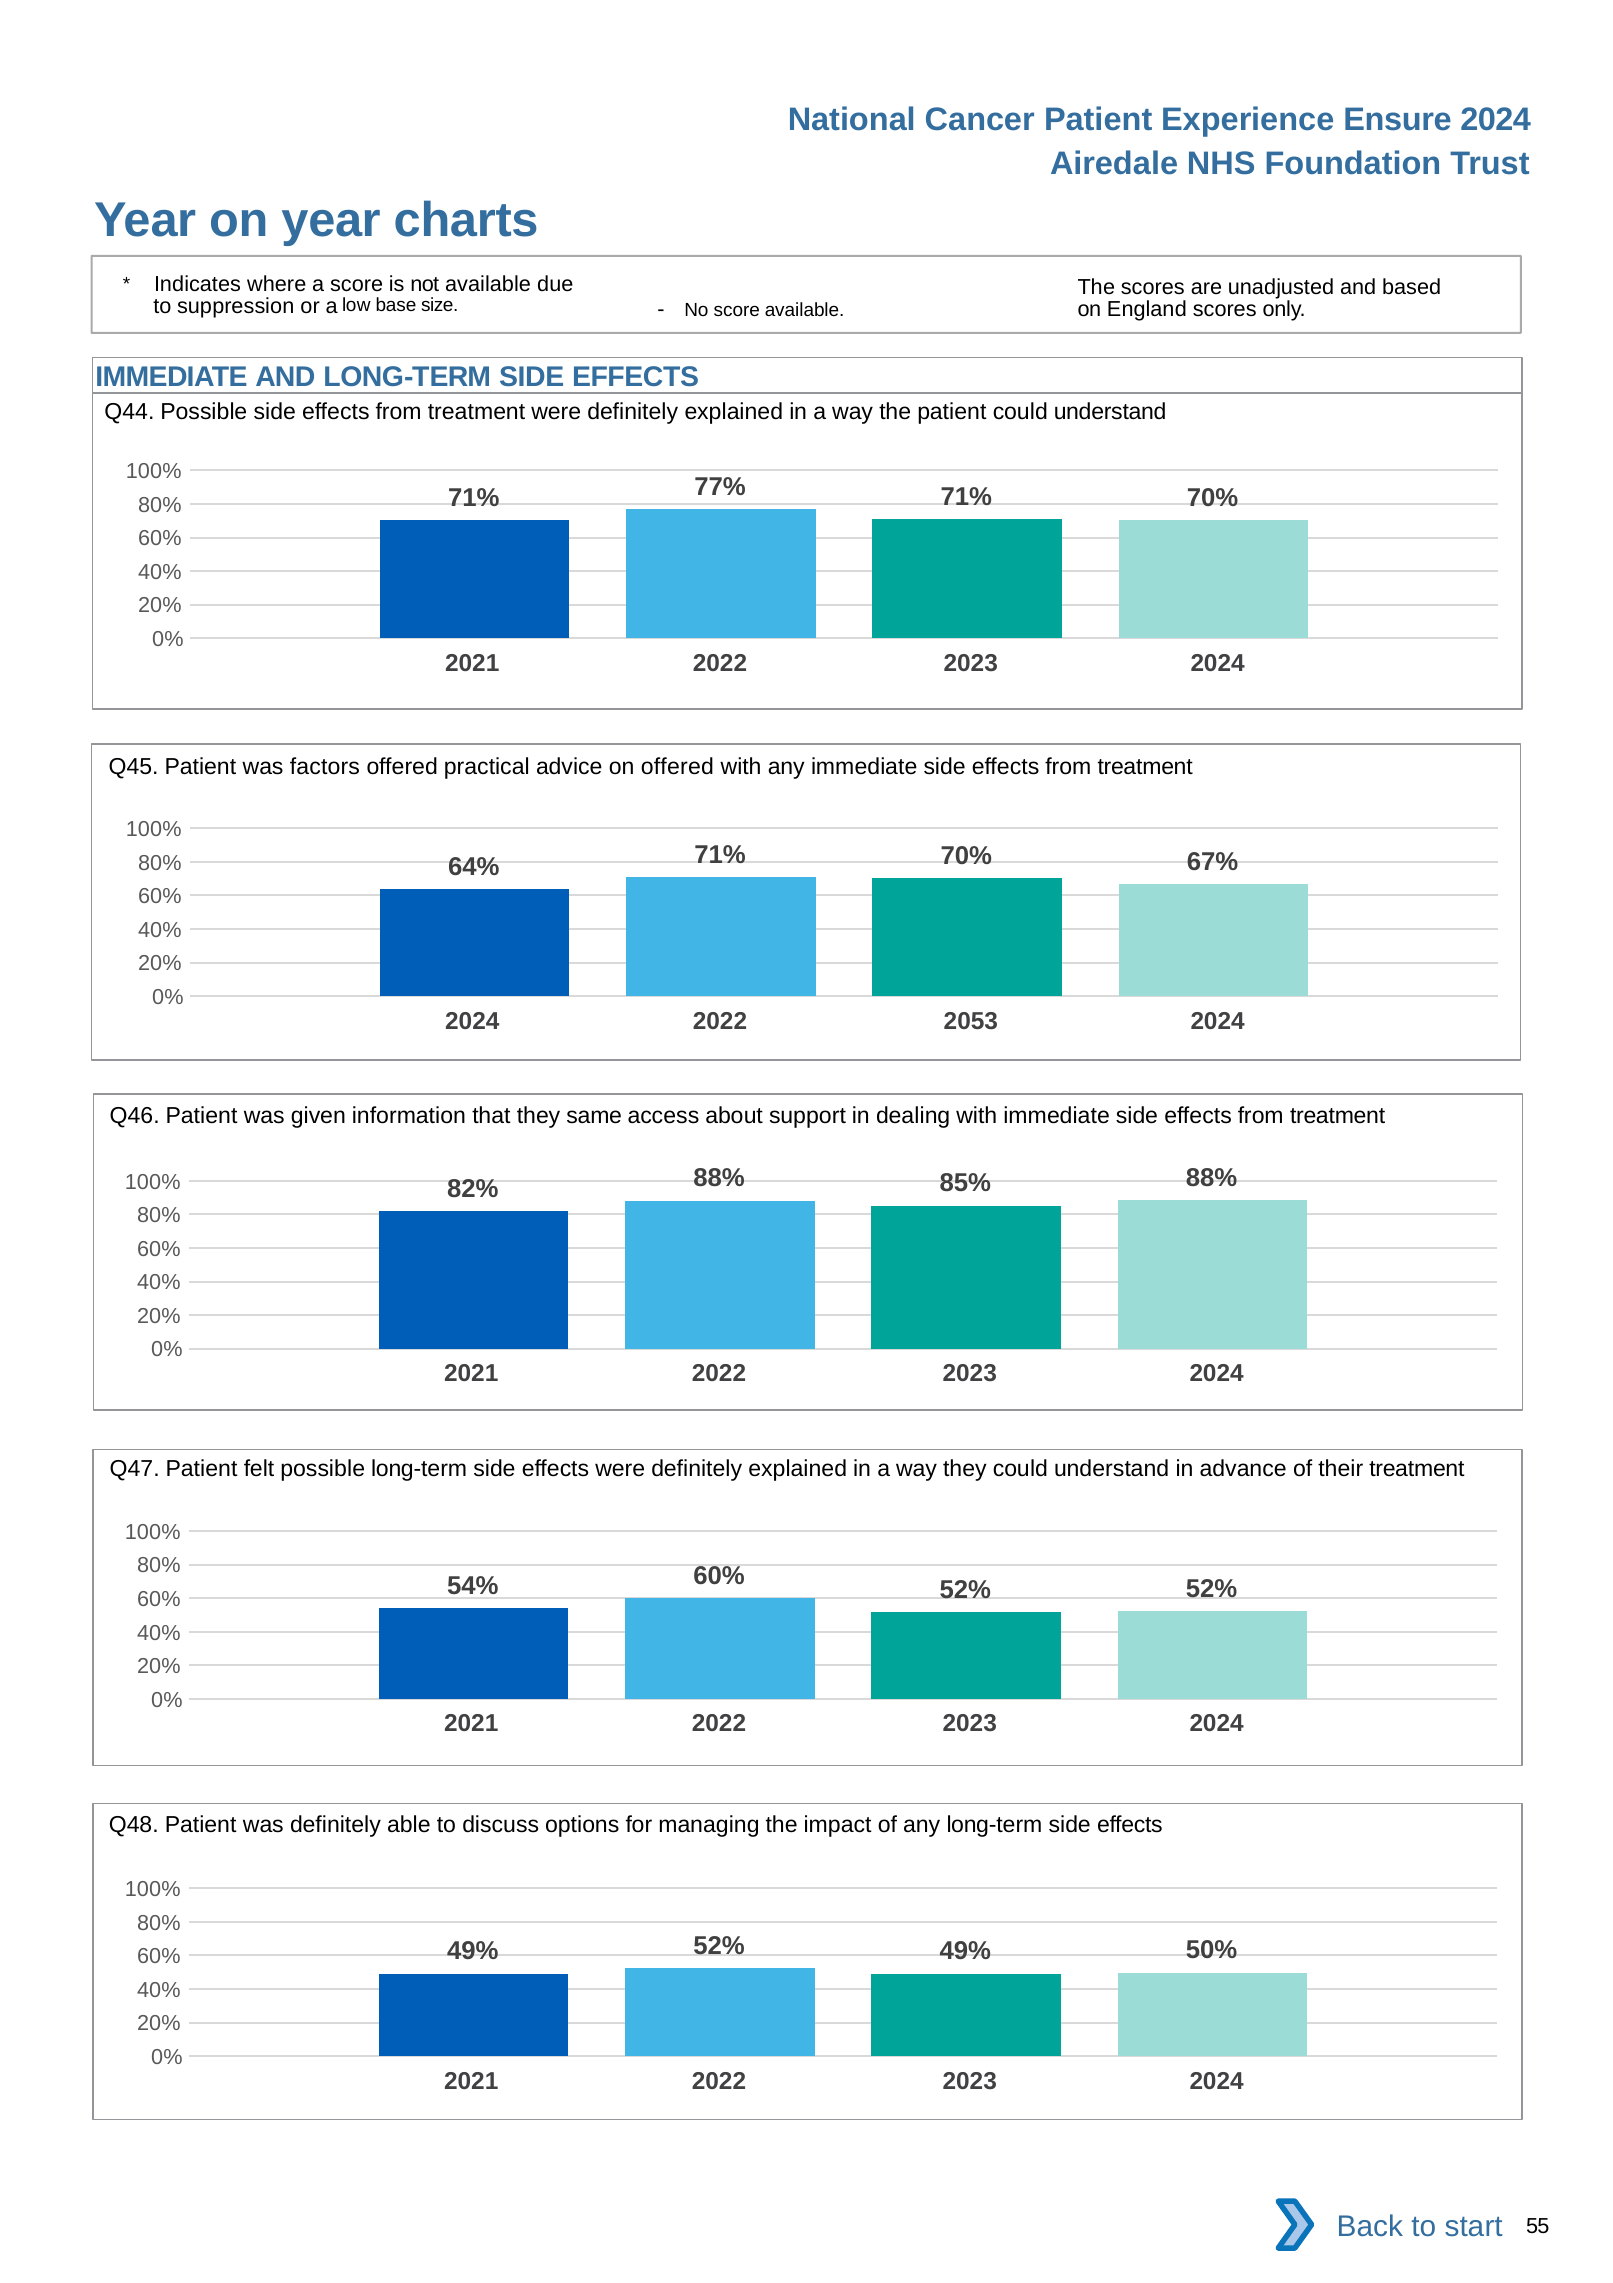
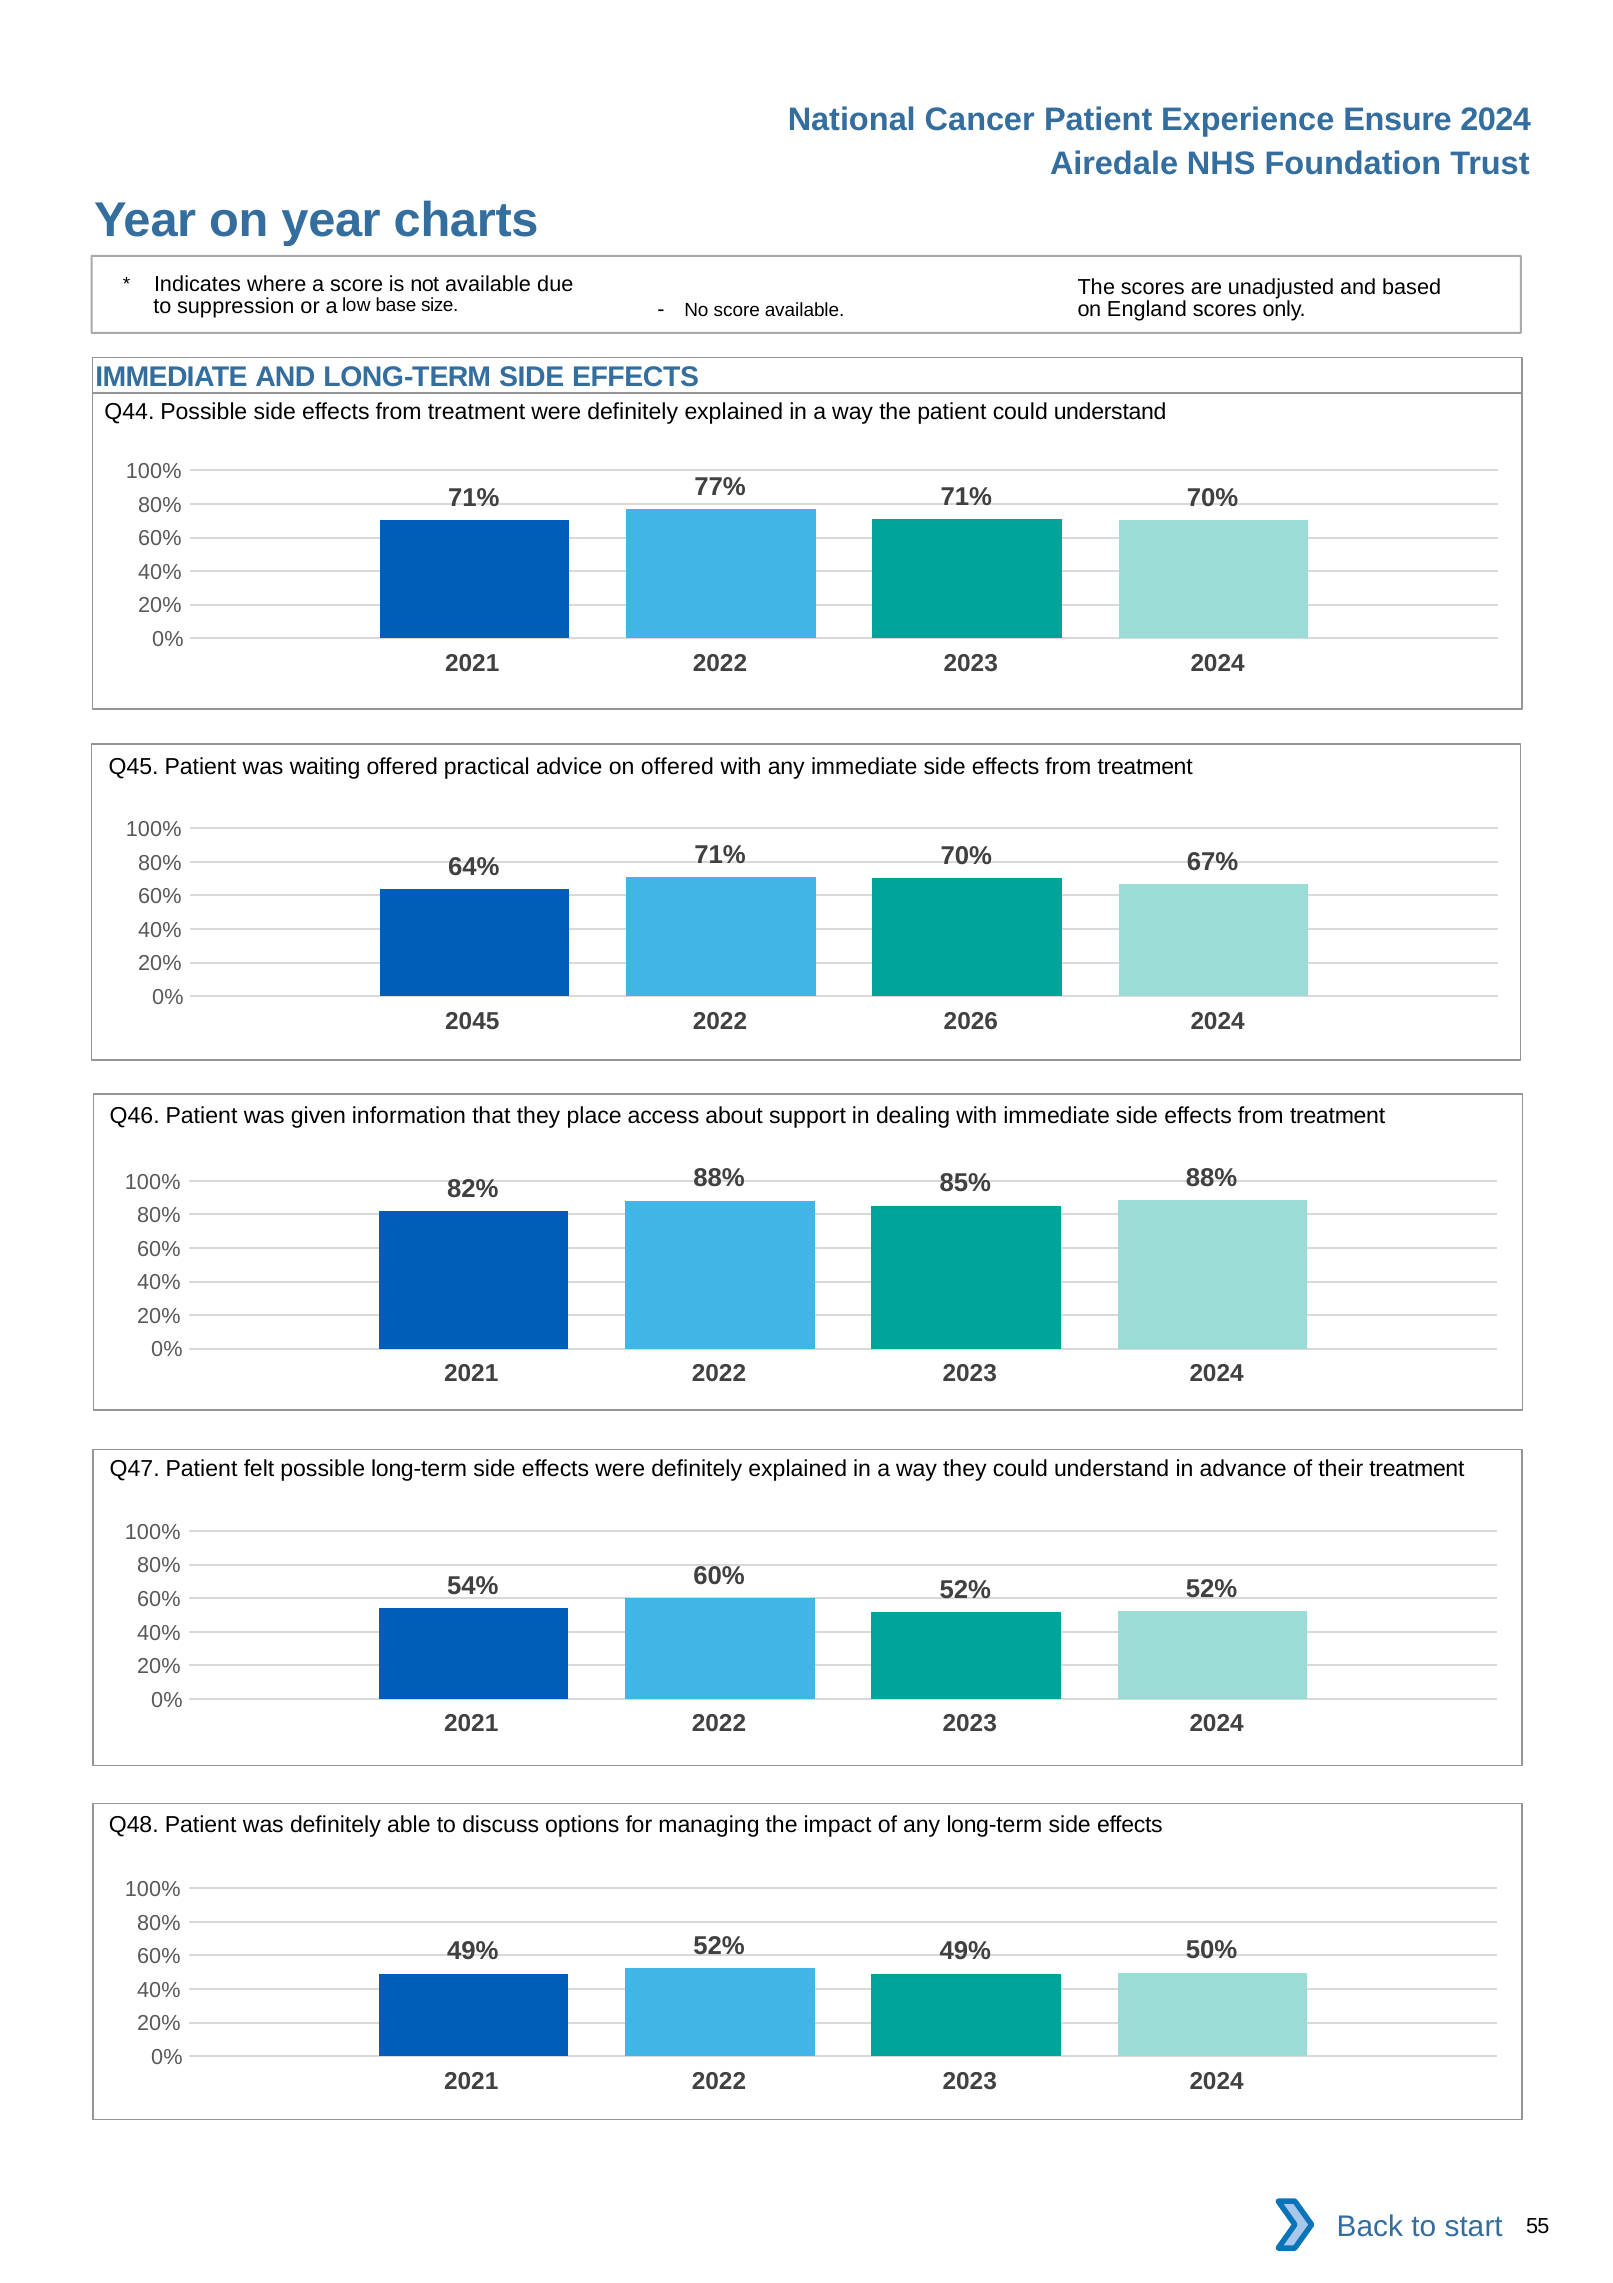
factors: factors -> waiting
2024 at (472, 1021): 2024 -> 2045
2053: 2053 -> 2026
same: same -> place
